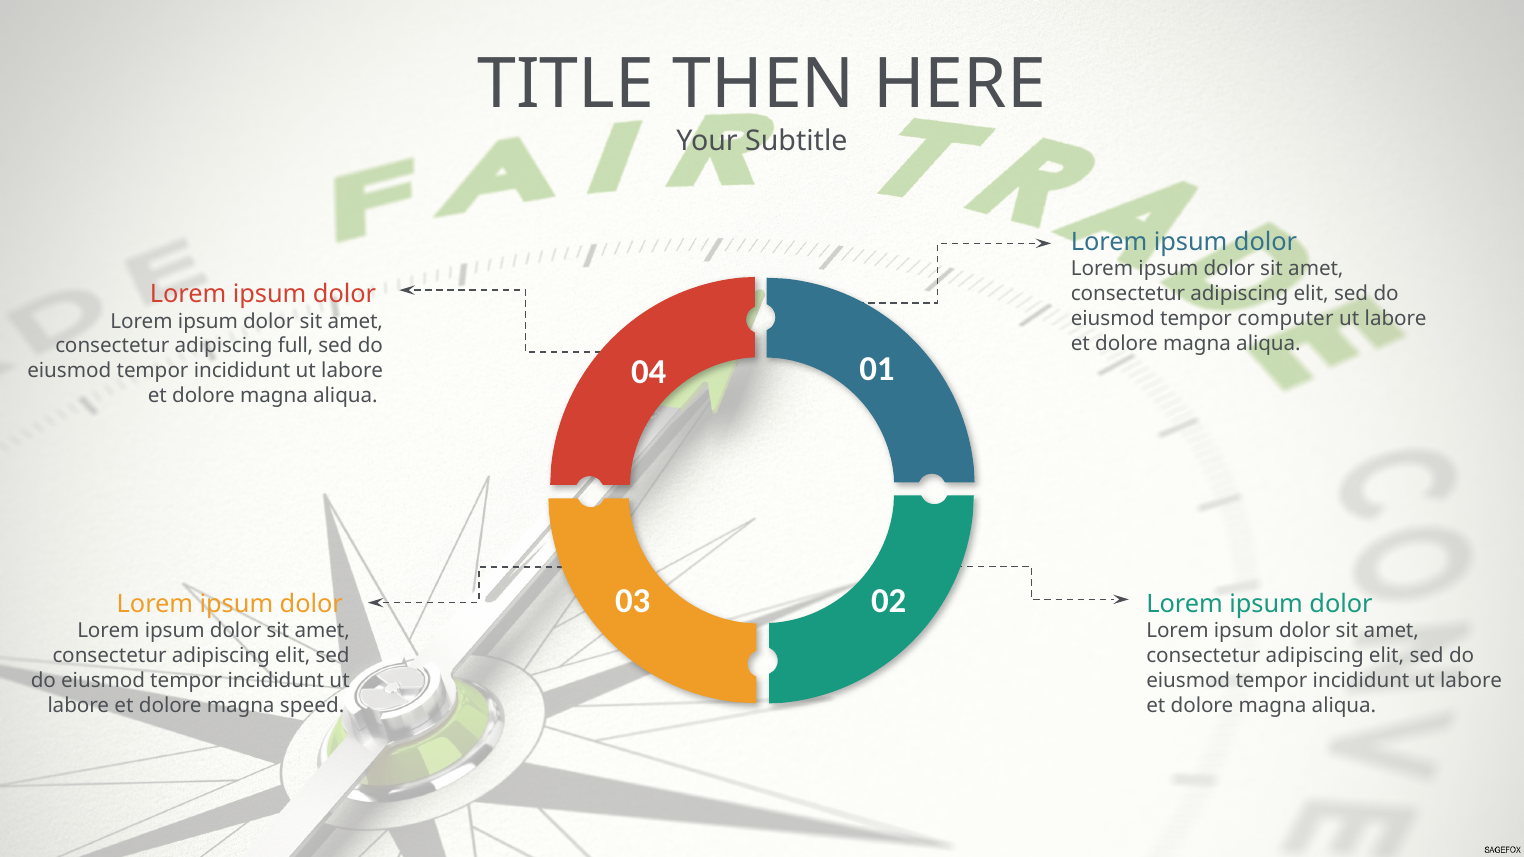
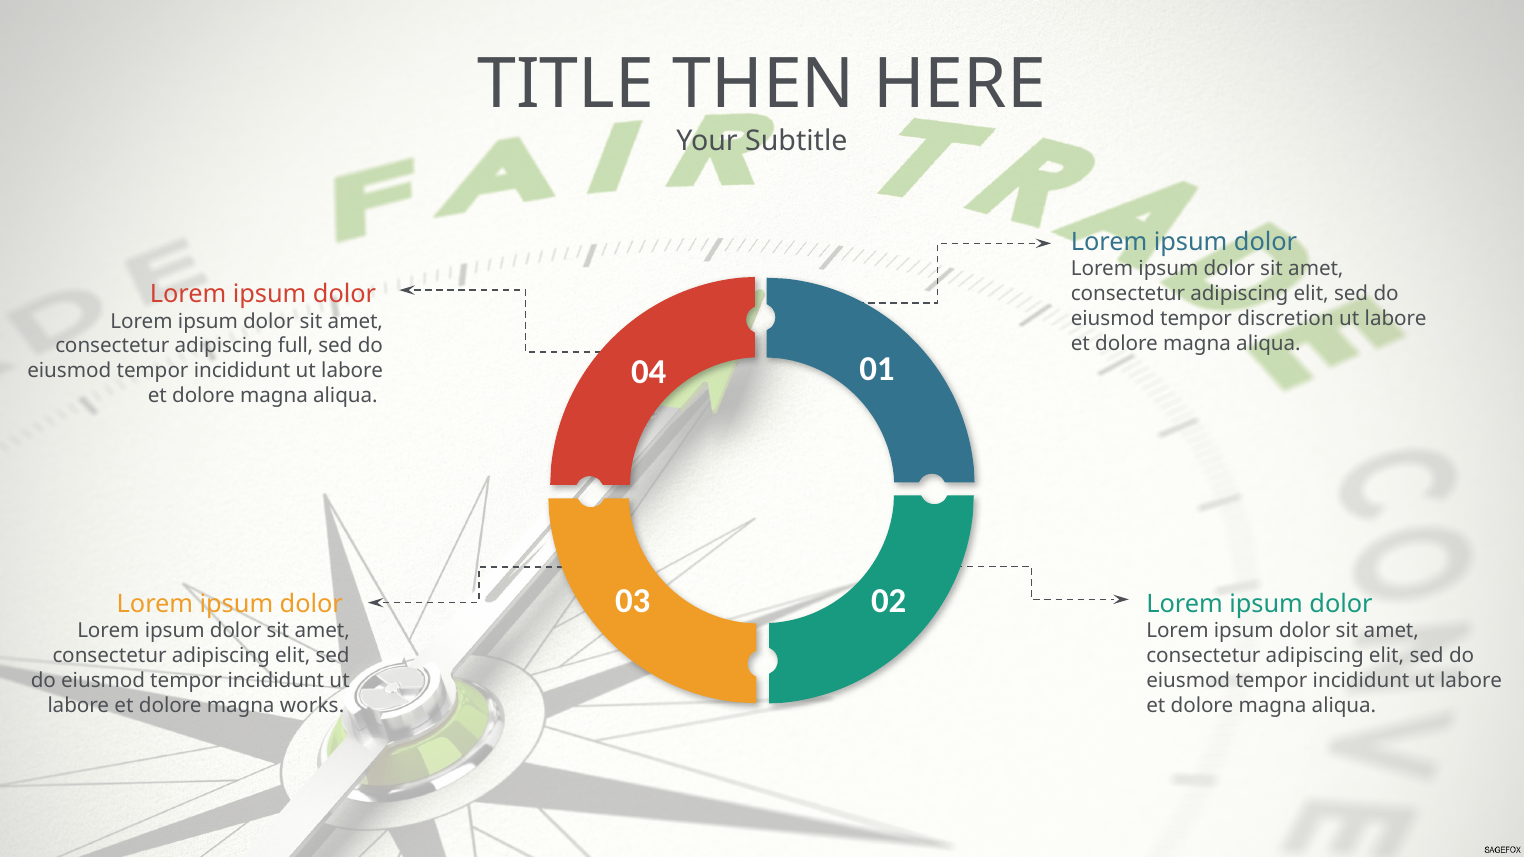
computer: computer -> discretion
speed: speed -> works
